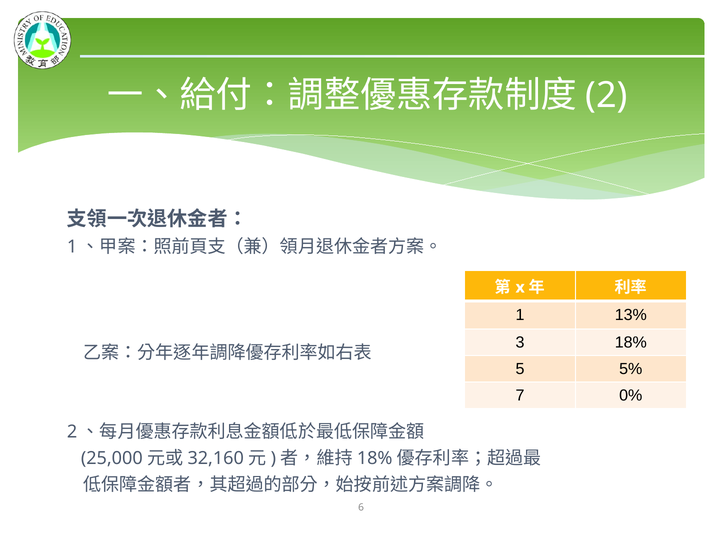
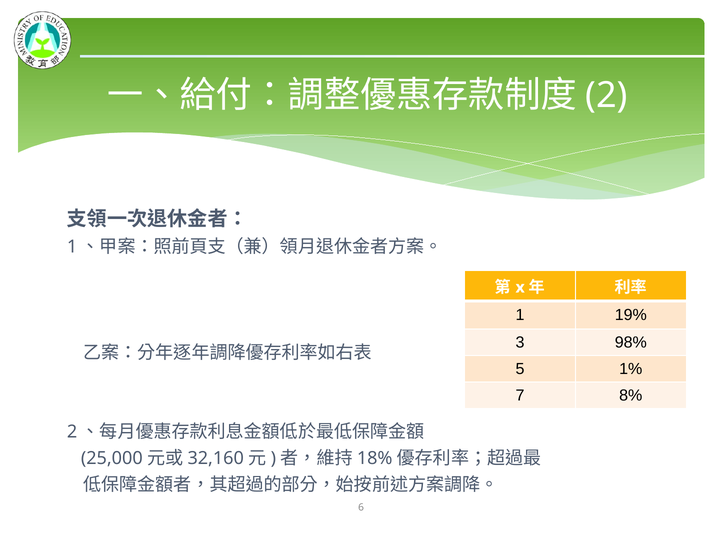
13%: 13% -> 19%
18%: 18% -> 98%
5%: 5% -> 1%
0%: 0% -> 8%
